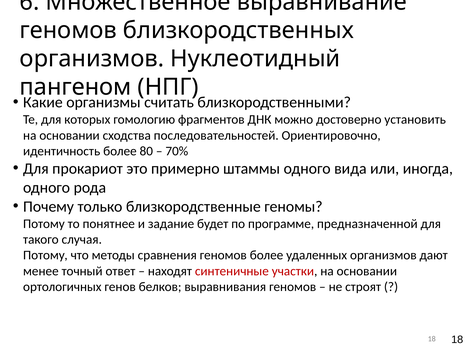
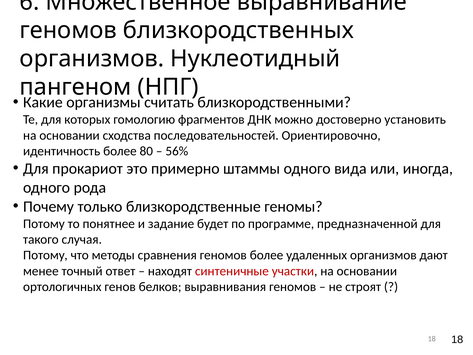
70%: 70% -> 56%
